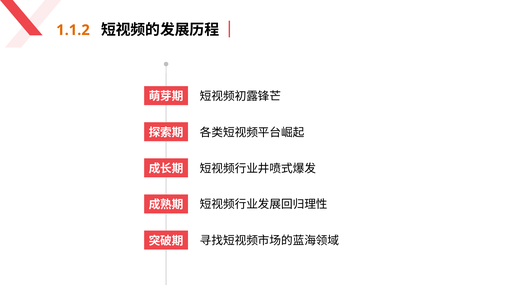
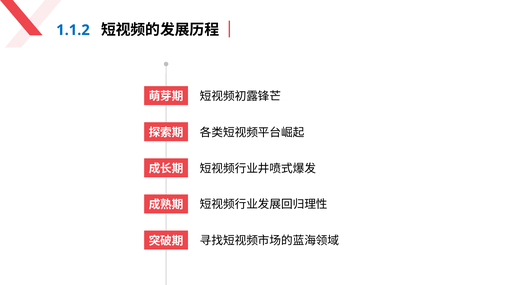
1.1.2 colour: orange -> blue
